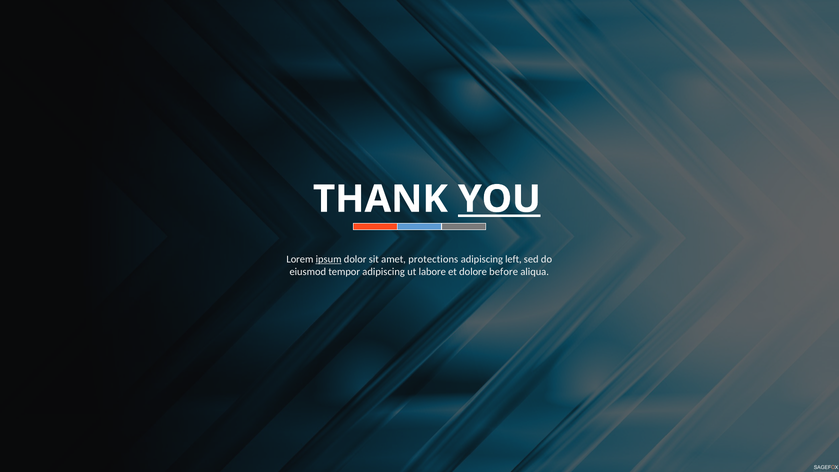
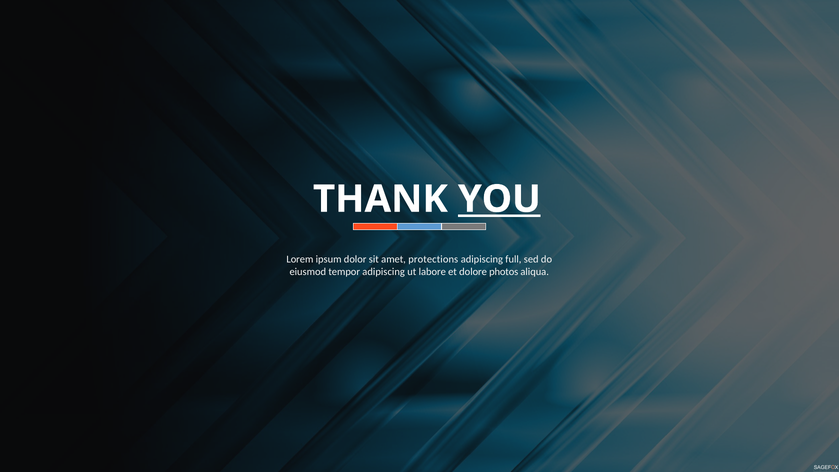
ipsum underline: present -> none
left: left -> full
before: before -> photos
